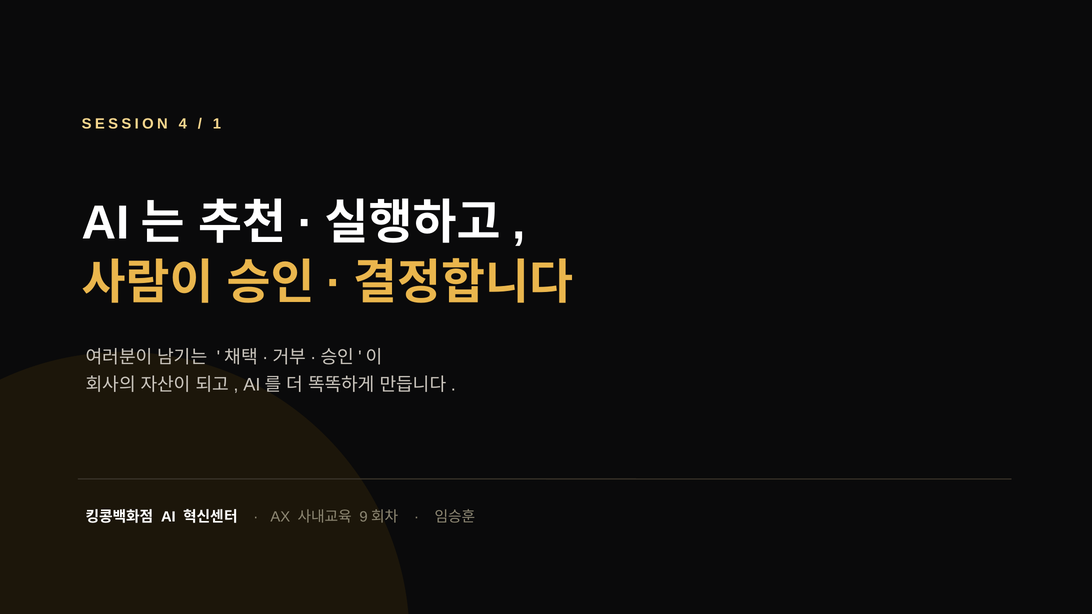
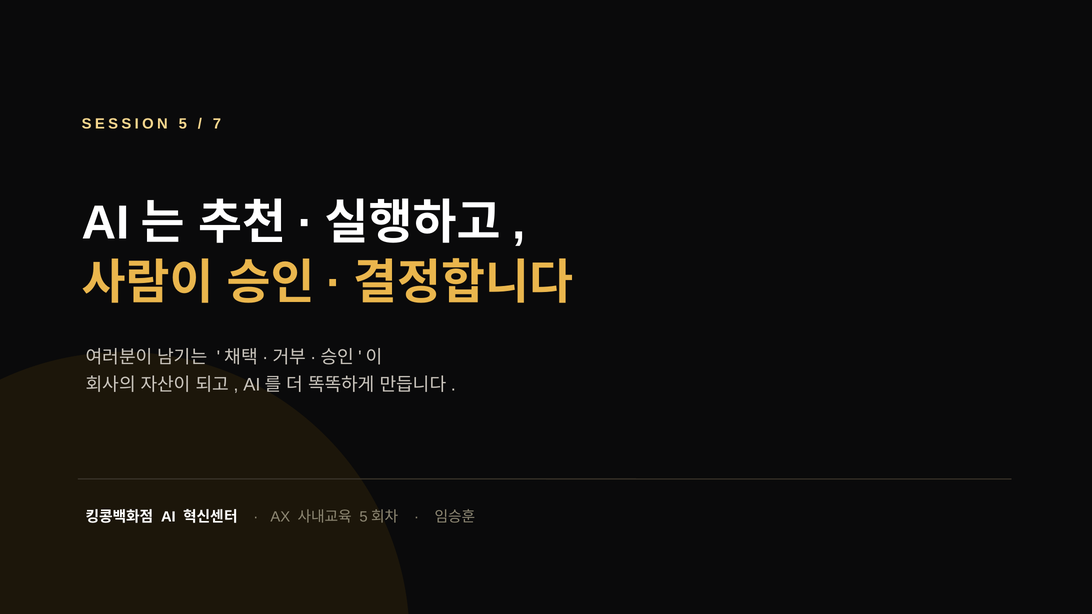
SESSION 4: 4 -> 5
1: 1 -> 7
9 at (364, 517): 9 -> 5
